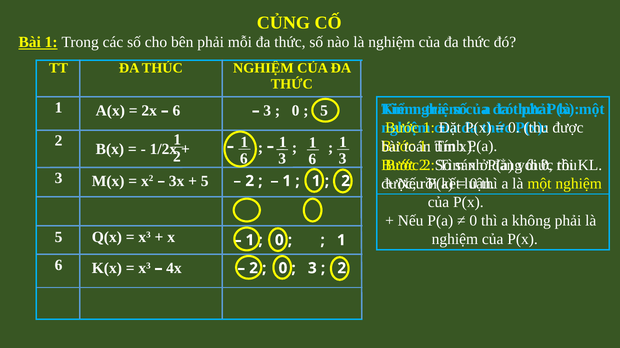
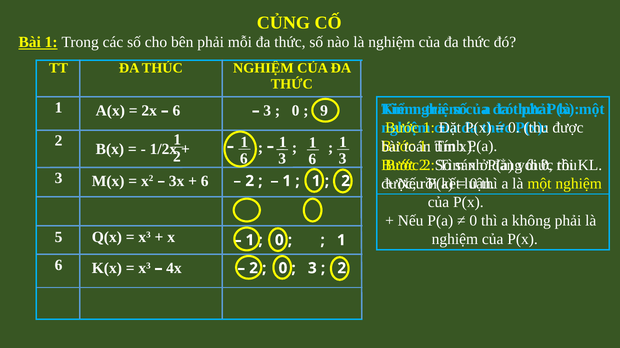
5 at (324, 111): 5 -> 9
5 at (205, 181): 5 -> 6
